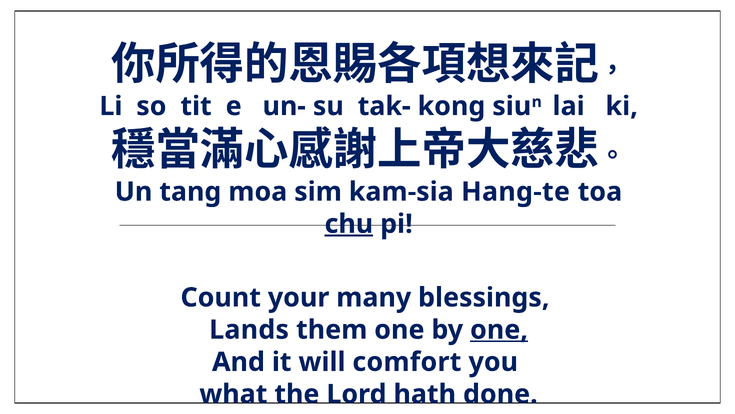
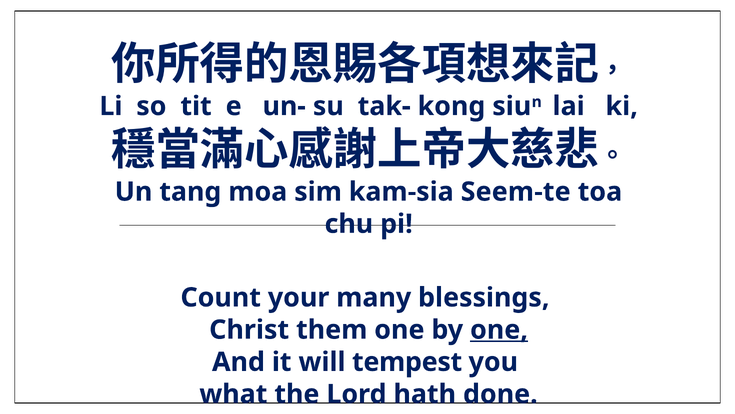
Hang-te: Hang-te -> Seem-te
chu underline: present -> none
Lands: Lands -> Christ
comfort: comfort -> tempest
